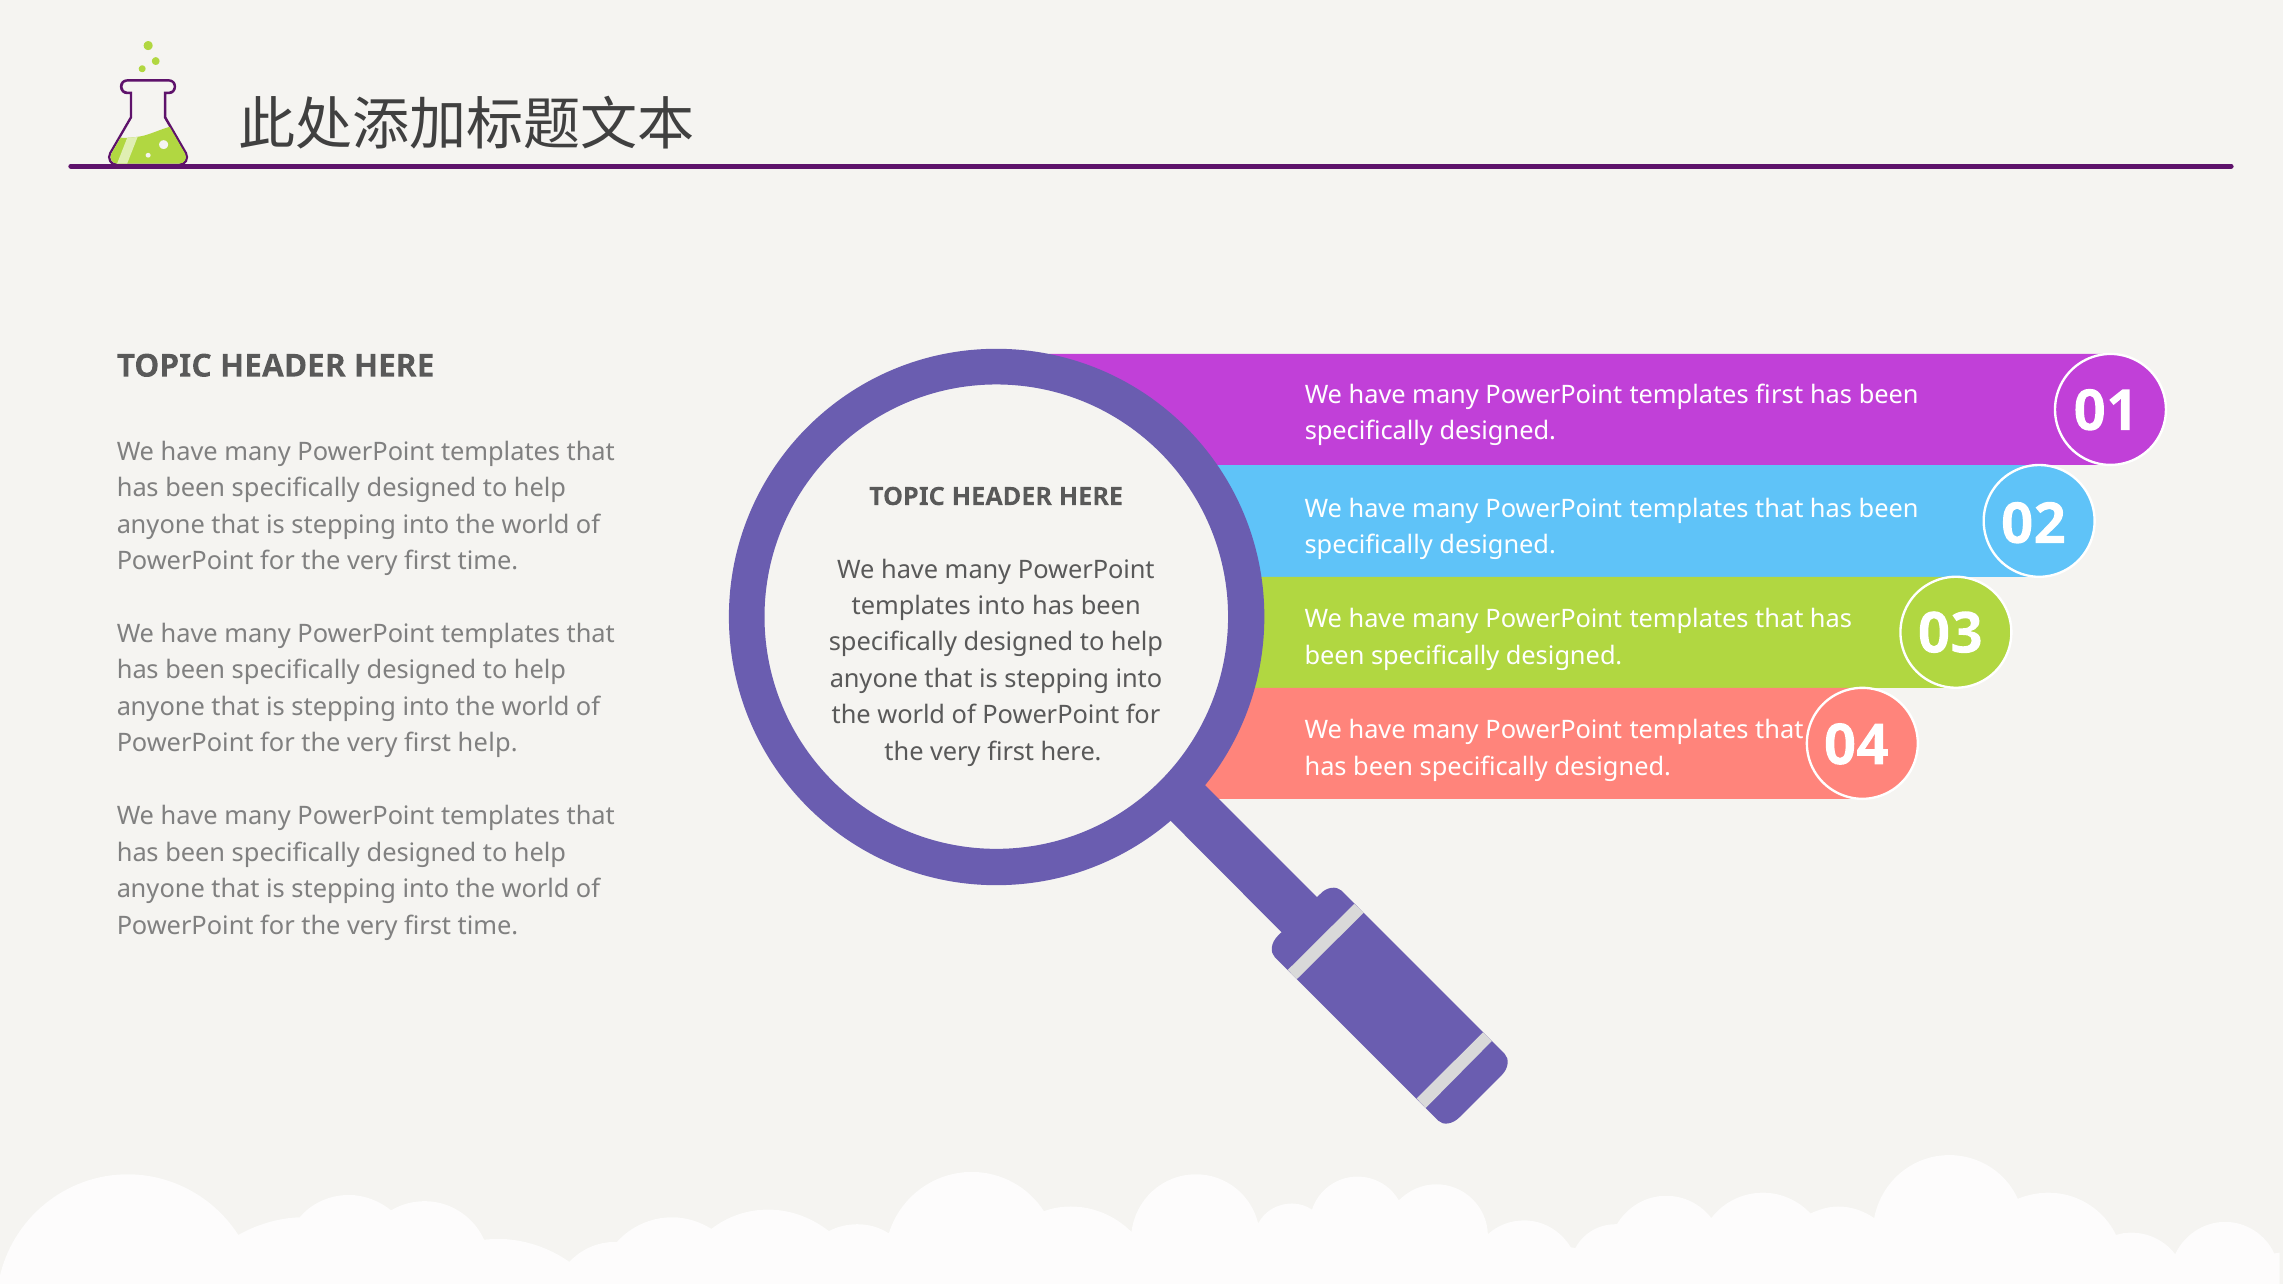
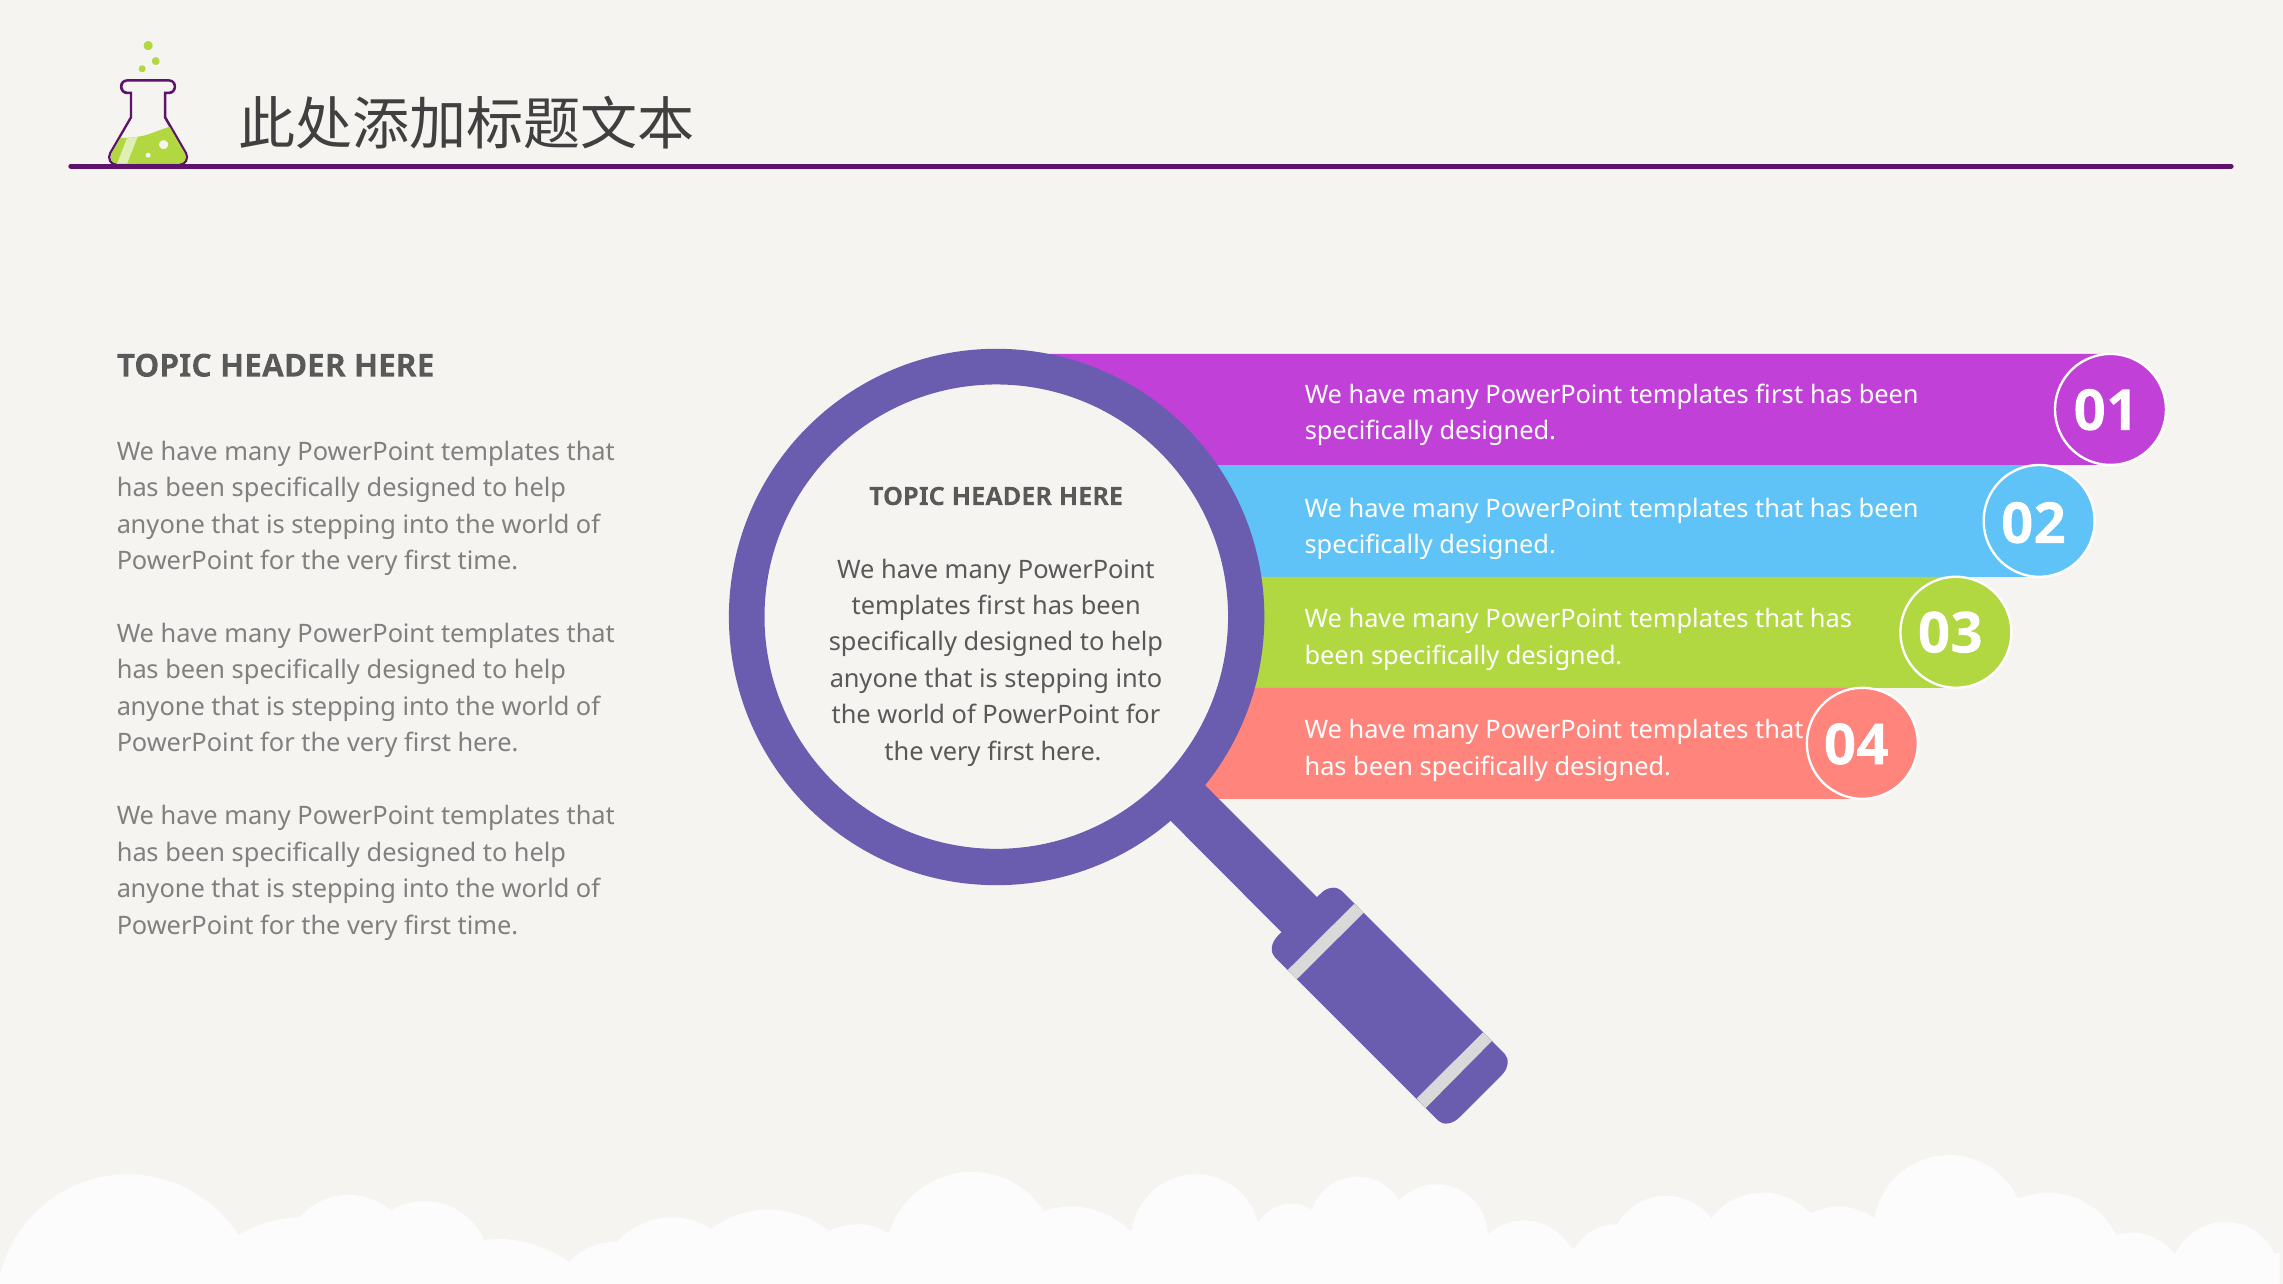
into at (1001, 606): into -> first
help at (488, 744): help -> here
